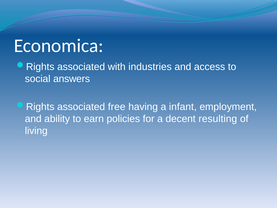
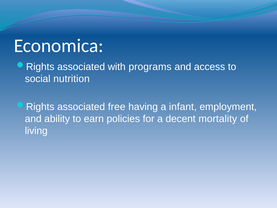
industries: industries -> programs
answers: answers -> nutrition
resulting: resulting -> mortality
